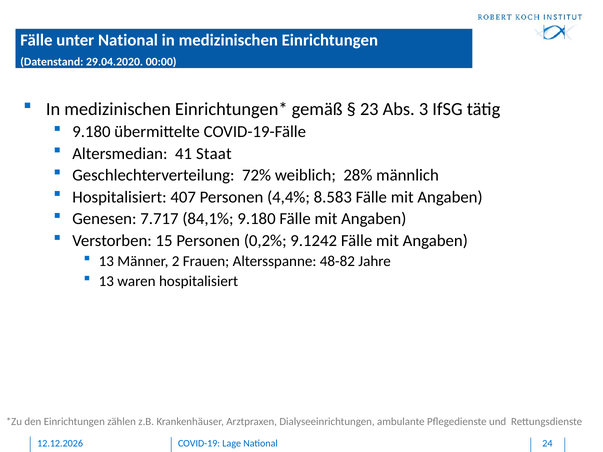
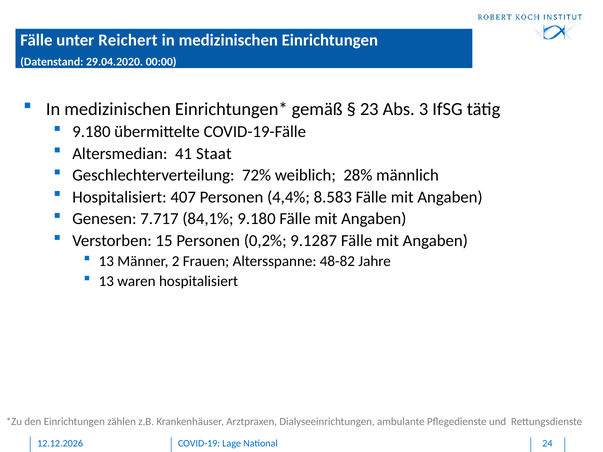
unter National: National -> Reichert
9.1242: 9.1242 -> 9.1287
